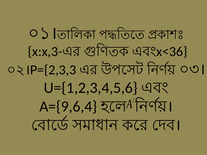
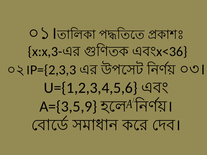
A={9,6,4: A={9,6,4 -> A={3,5,9
